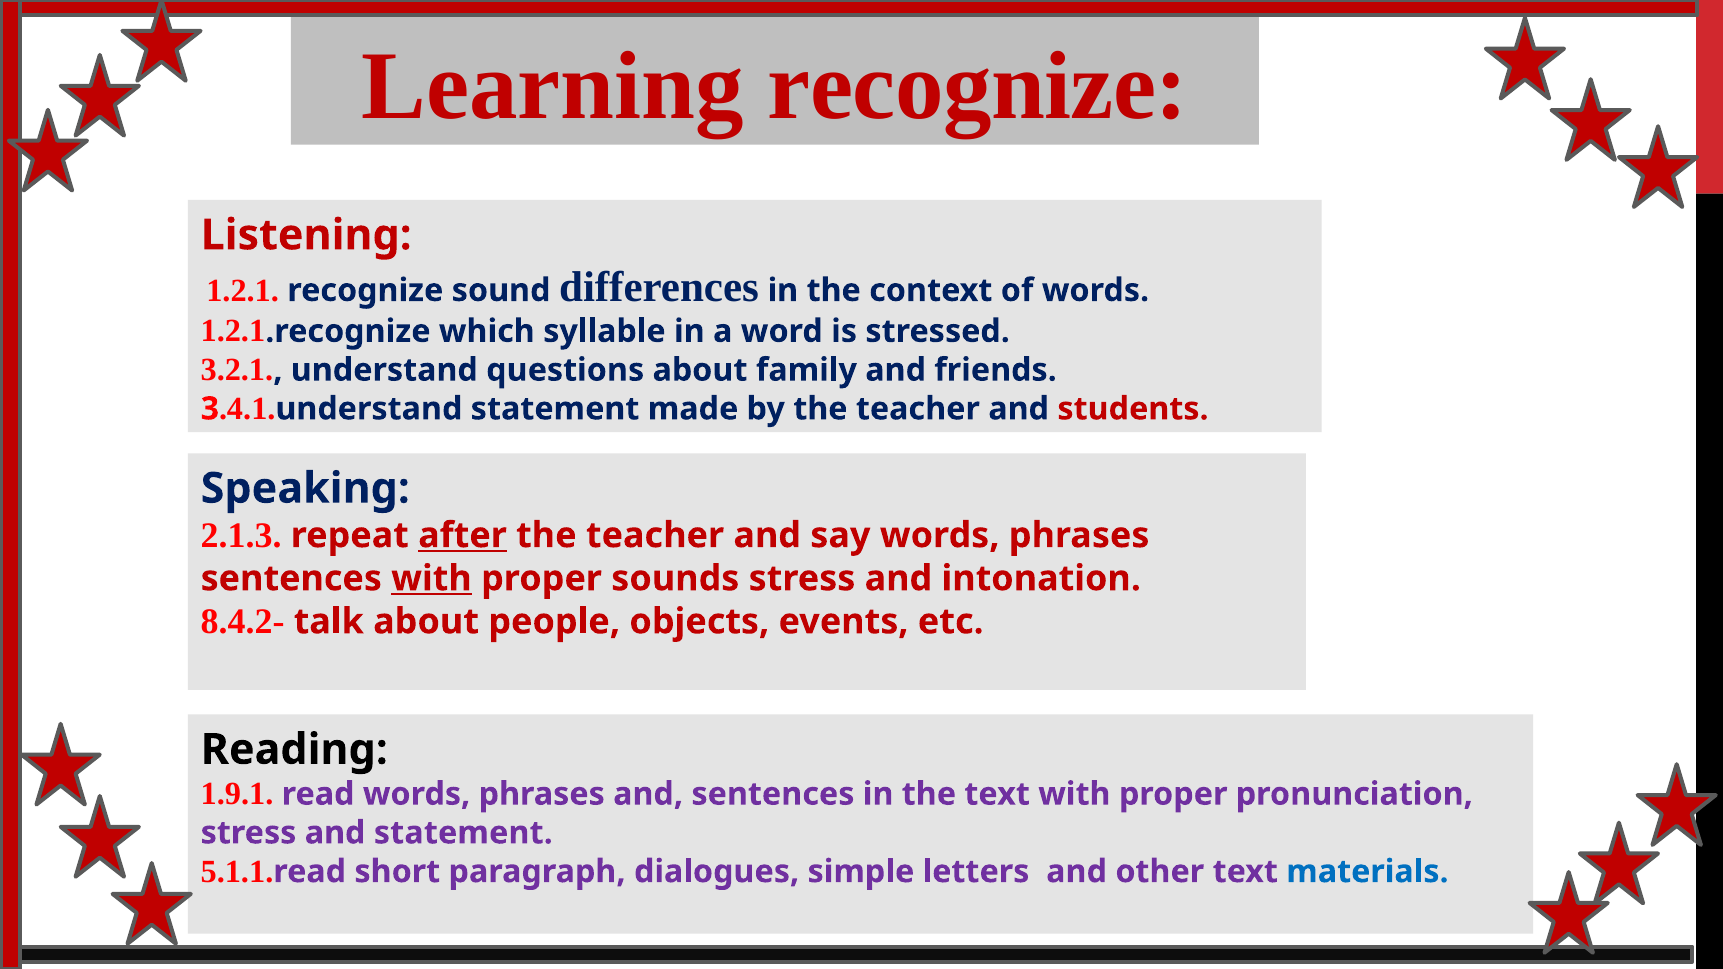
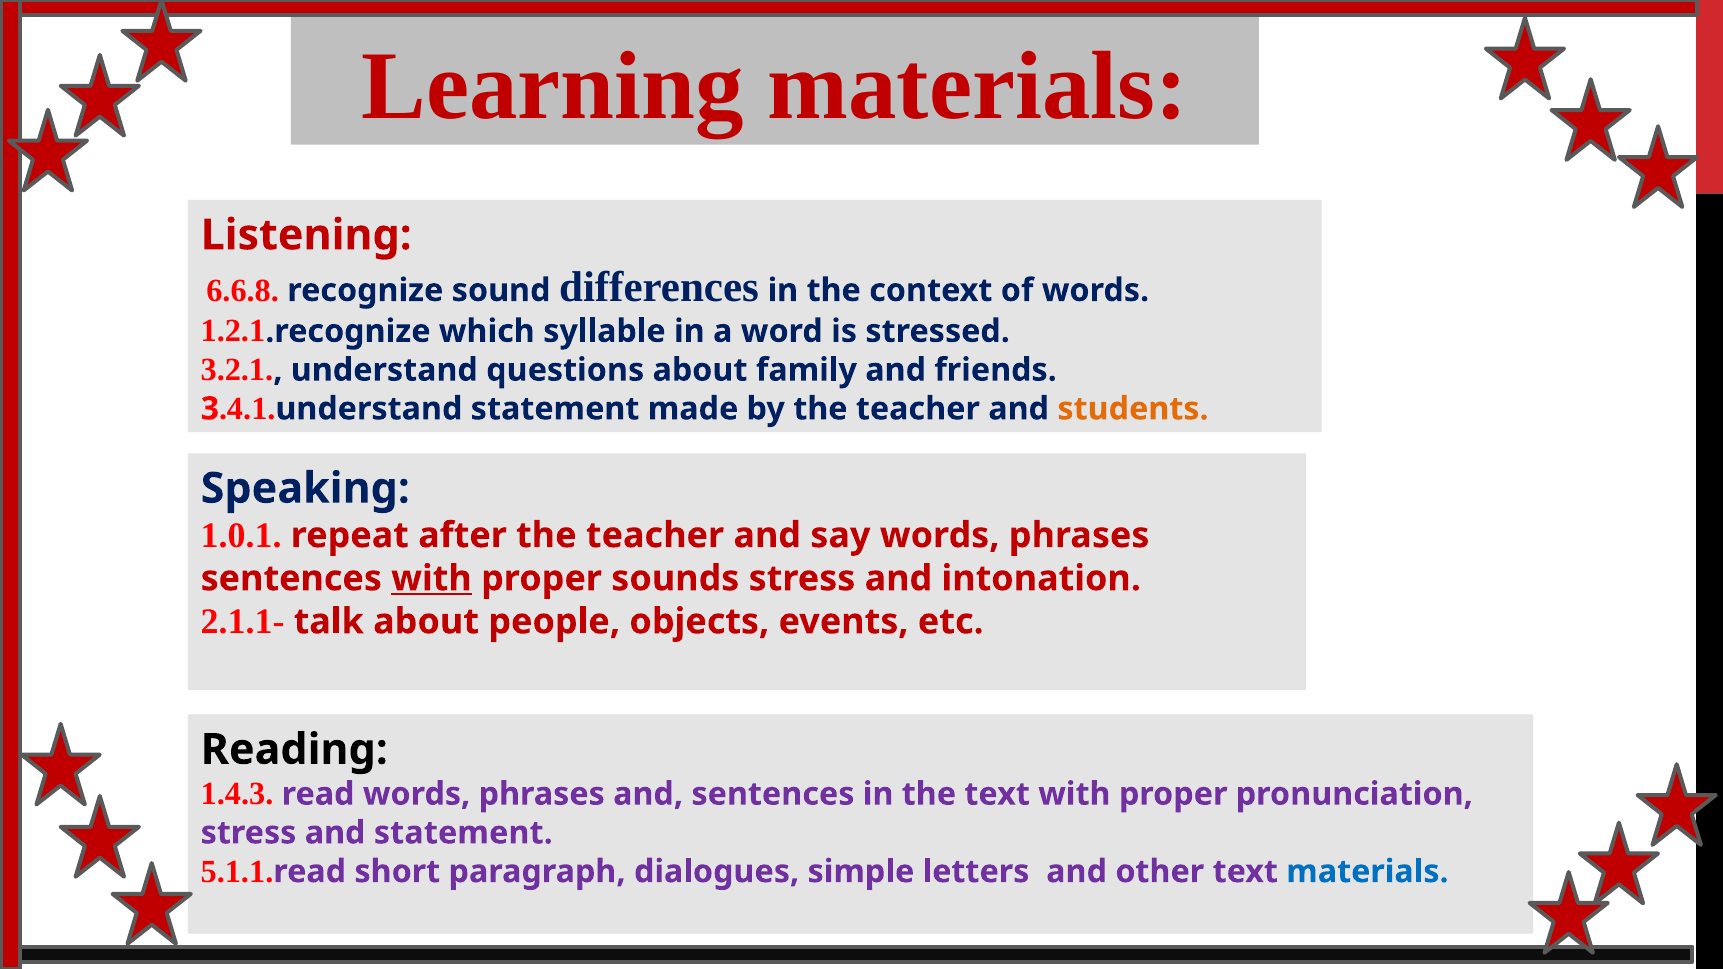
Learning recognize: recognize -> materials
1.2.1 at (243, 290): 1.2.1 -> 6.6.8
students colour: red -> orange
2.1.3: 2.1.3 -> 1.0.1
after underline: present -> none
8.4.2-: 8.4.2- -> 2.1.1-
1.9.1: 1.9.1 -> 1.4.3
